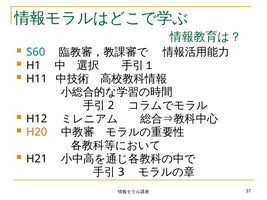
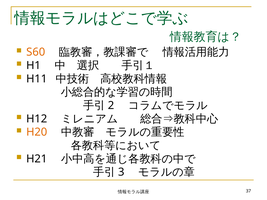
S60 colour: blue -> orange
